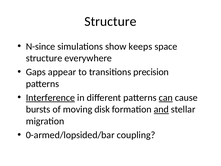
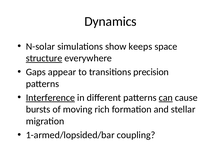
Structure at (110, 21): Structure -> Dynamics
N-since: N-since -> N-solar
structure at (44, 58) underline: none -> present
disk: disk -> rich
and underline: present -> none
0-armed/lopsided/bar: 0-armed/lopsided/bar -> 1-armed/lopsided/bar
